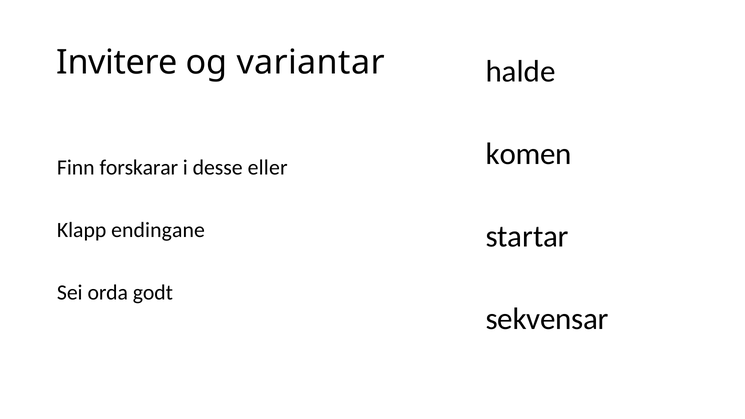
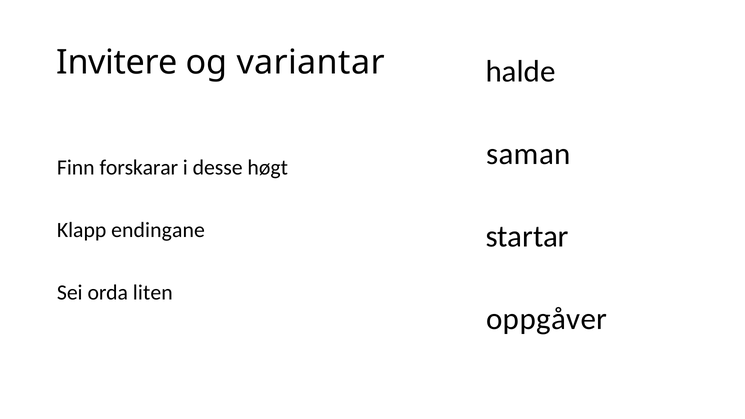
komen: komen -> saman
eller: eller -> høgt
godt: godt -> liten
sekvensar: sekvensar -> oppgåver
